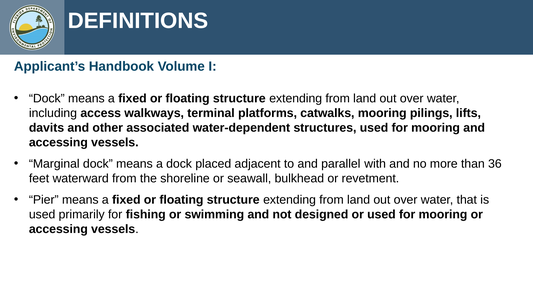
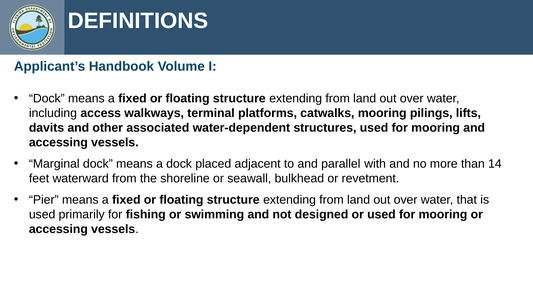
36: 36 -> 14
